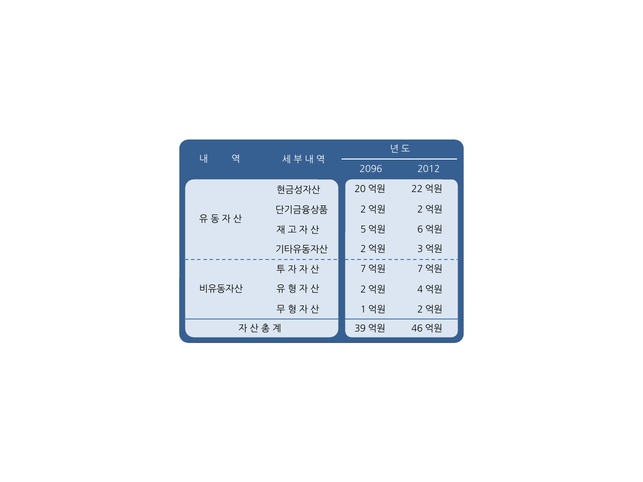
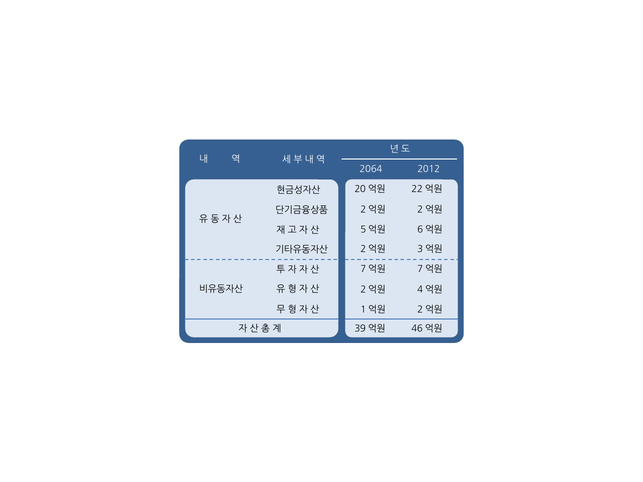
2096: 2096 -> 2064
